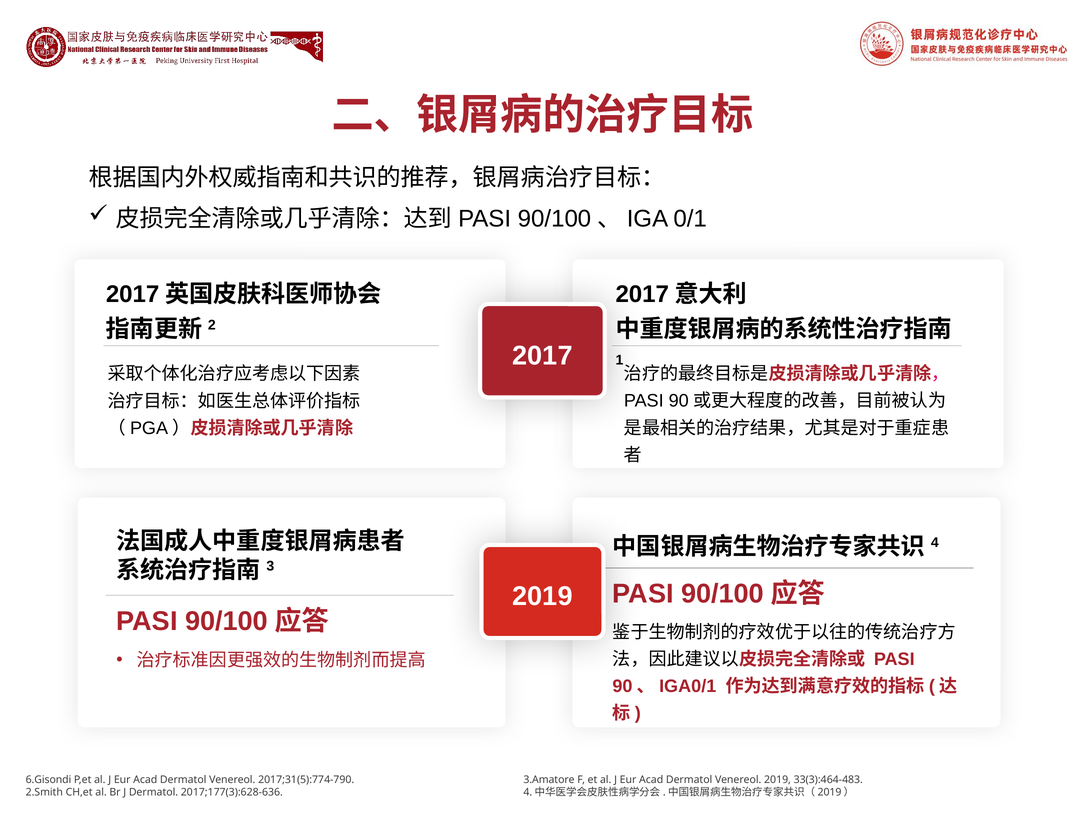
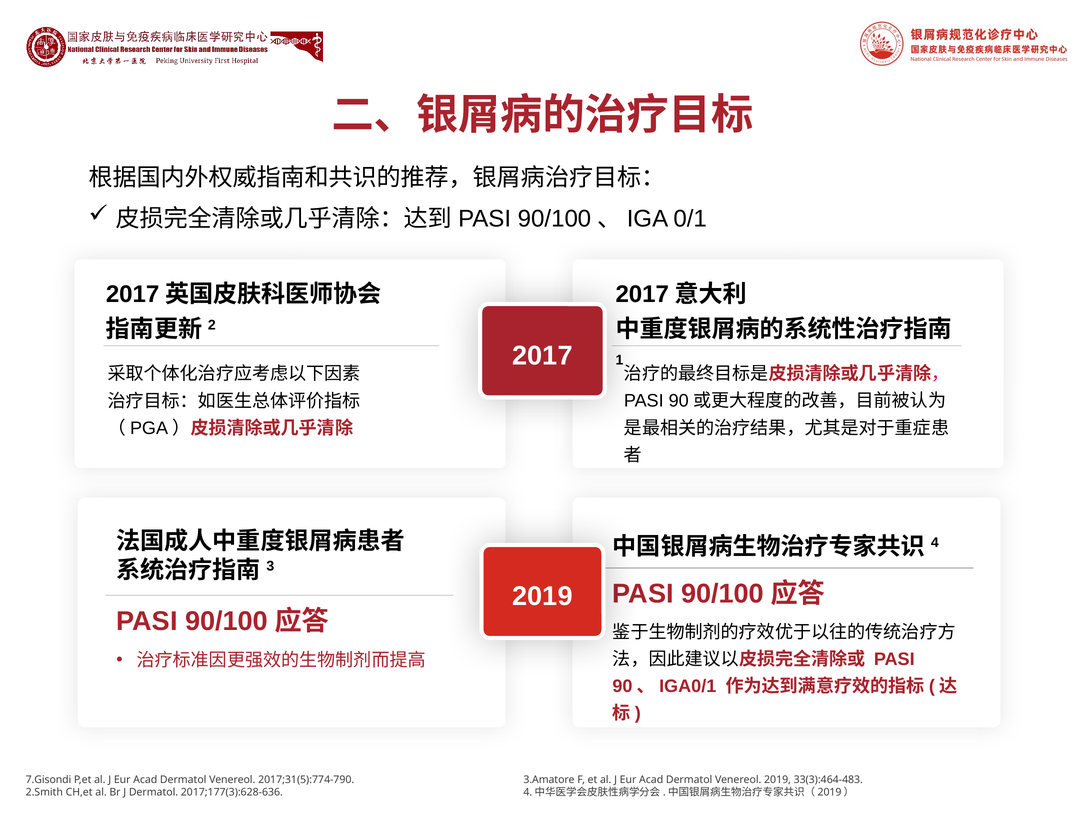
6.Gisondi: 6.Gisondi -> 7.Gisondi
